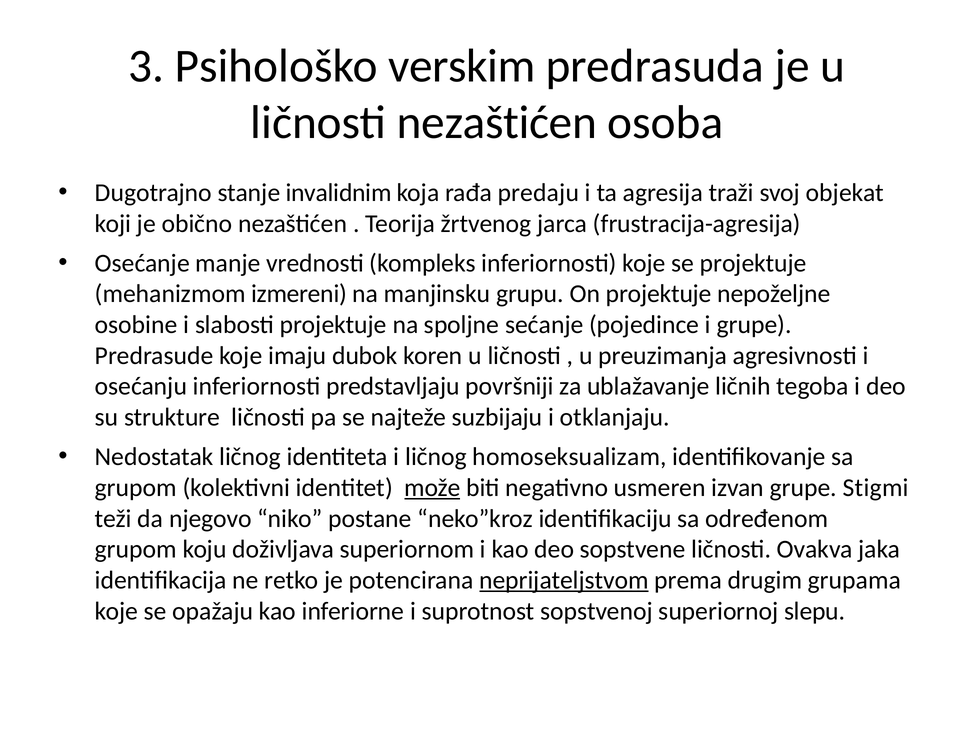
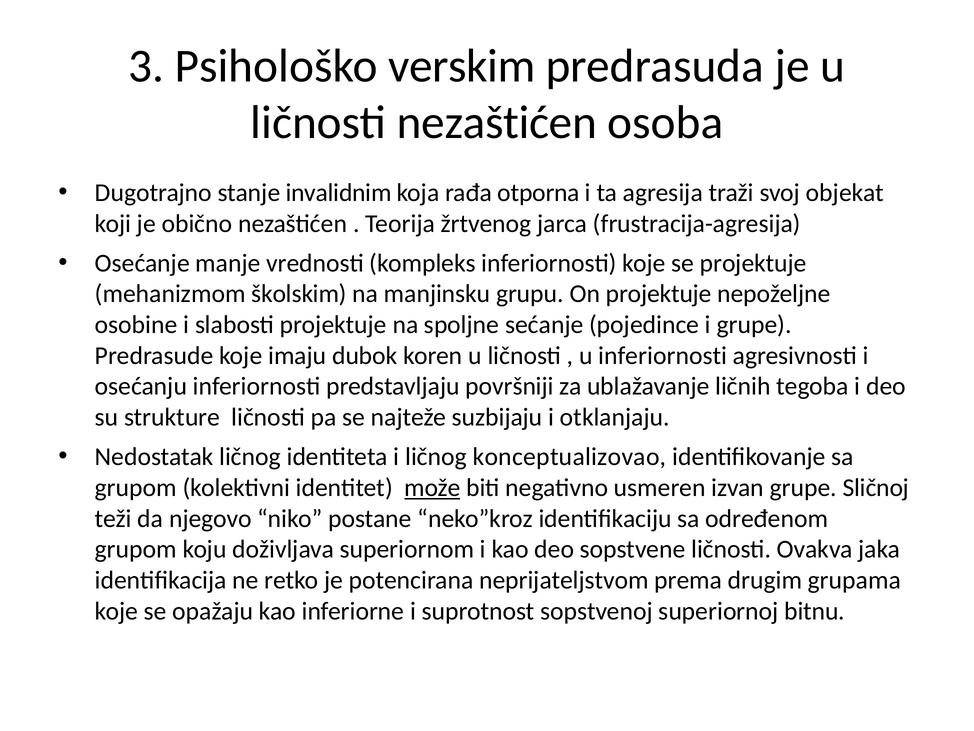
predaju: predaju -> otporna
izmereni: izmereni -> školskim
u preuzimanja: preuzimanja -> inferiornosti
homoseksualizam: homoseksualizam -> konceptualizovao
Stigmi: Stigmi -> Sličnoj
neprijateljstvom underline: present -> none
slepu: slepu -> bitnu
